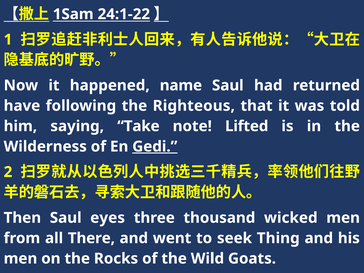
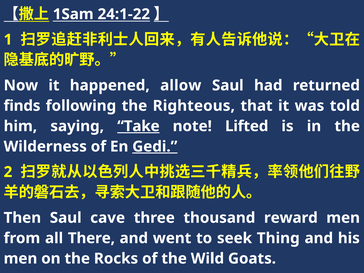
name: name -> allow
have: have -> finds
Take underline: none -> present
eyes: eyes -> cave
wicked: wicked -> reward
